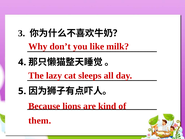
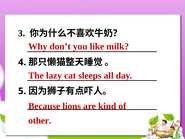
them: them -> other
